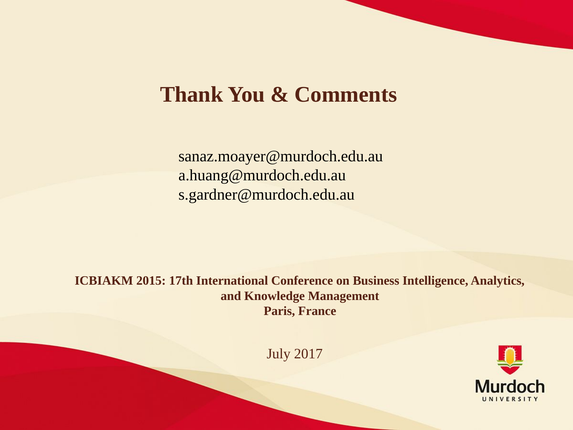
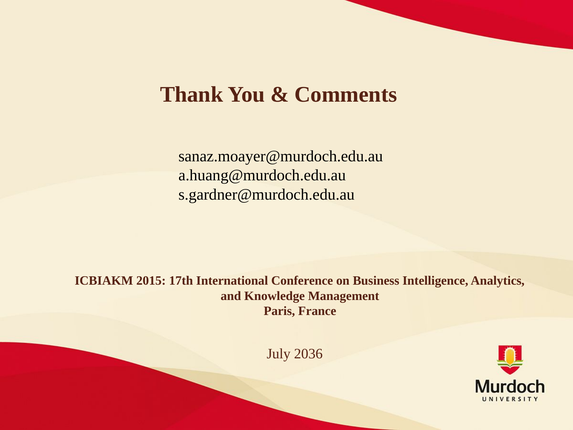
2017: 2017 -> 2036
